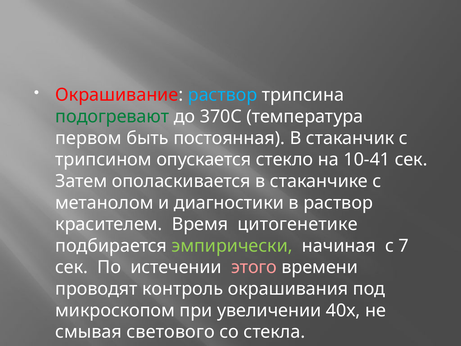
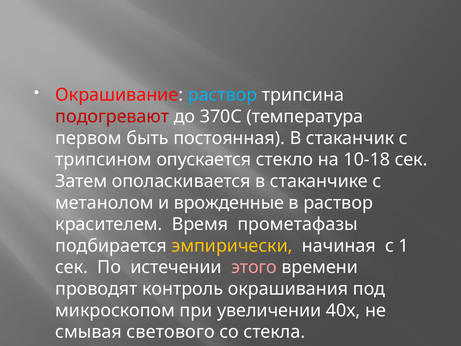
подогревают colour: green -> red
10-41: 10-41 -> 10-18
диагностики: диагностики -> врожденные
цитогенетике: цитогенетике -> прометафазы
эмпирически colour: light green -> yellow
7: 7 -> 1
